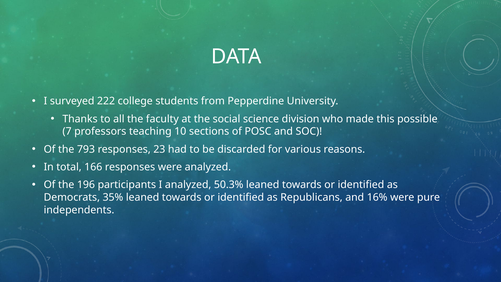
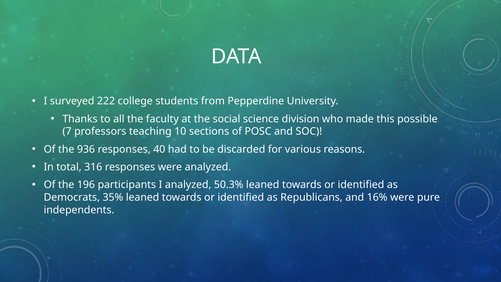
793: 793 -> 936
23: 23 -> 40
166: 166 -> 316
